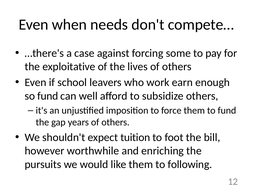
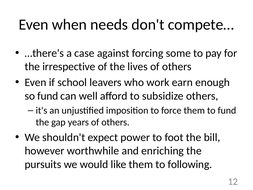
exploitative: exploitative -> irrespective
tuition: tuition -> power
